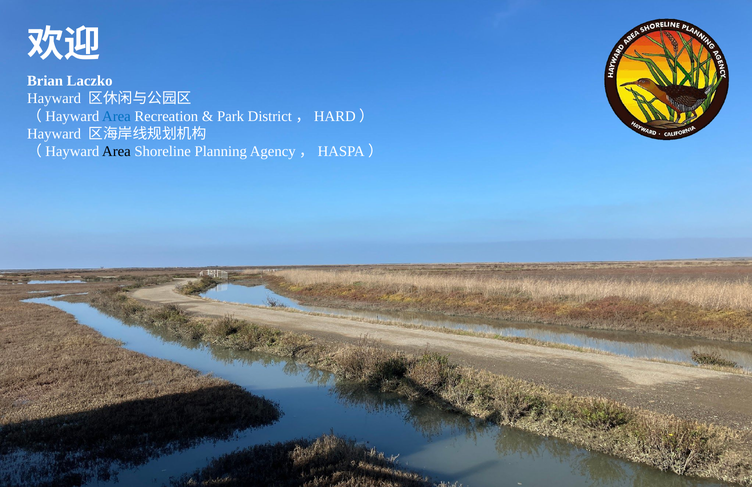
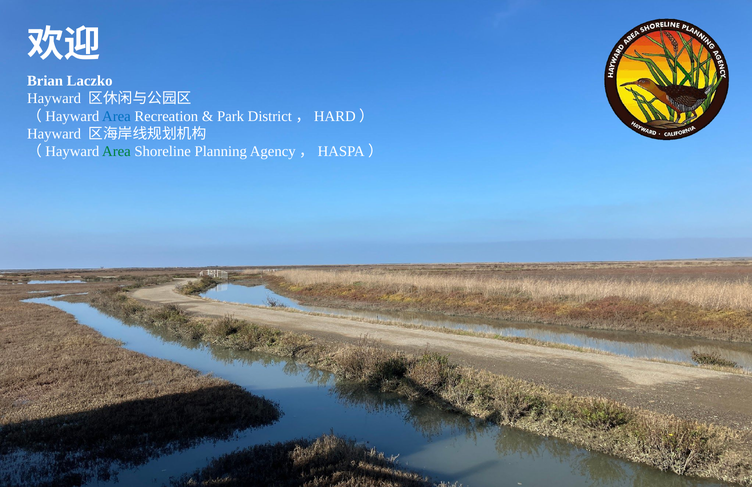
Area at (116, 151) colour: black -> green
